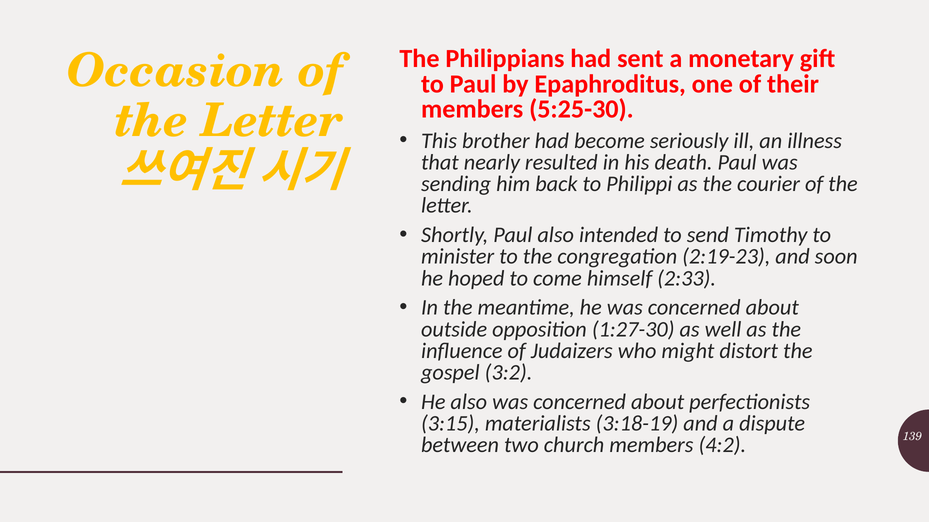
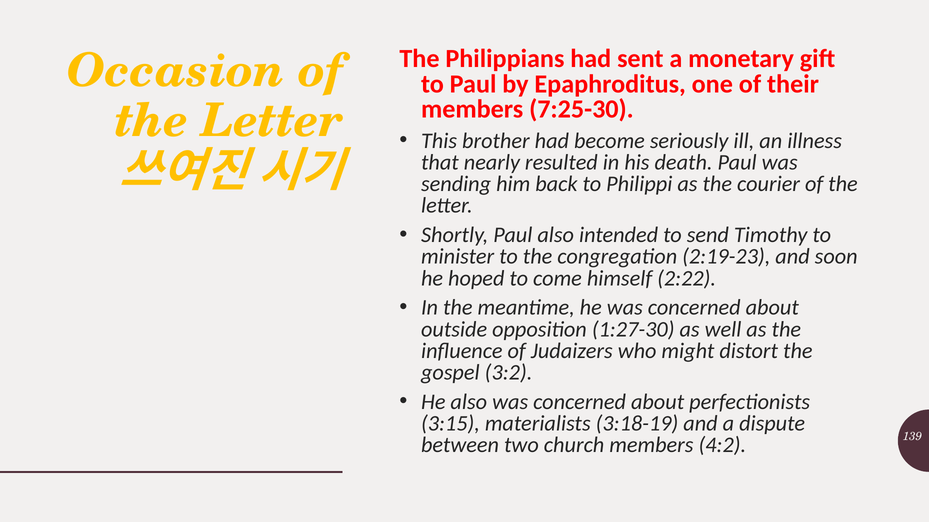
5:25-30: 5:25-30 -> 7:25-30
2:33: 2:33 -> 2:22
